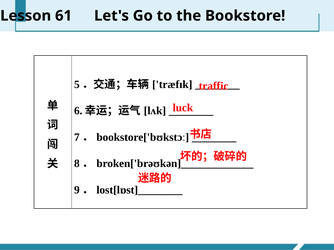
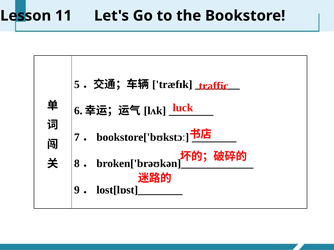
61: 61 -> 11
